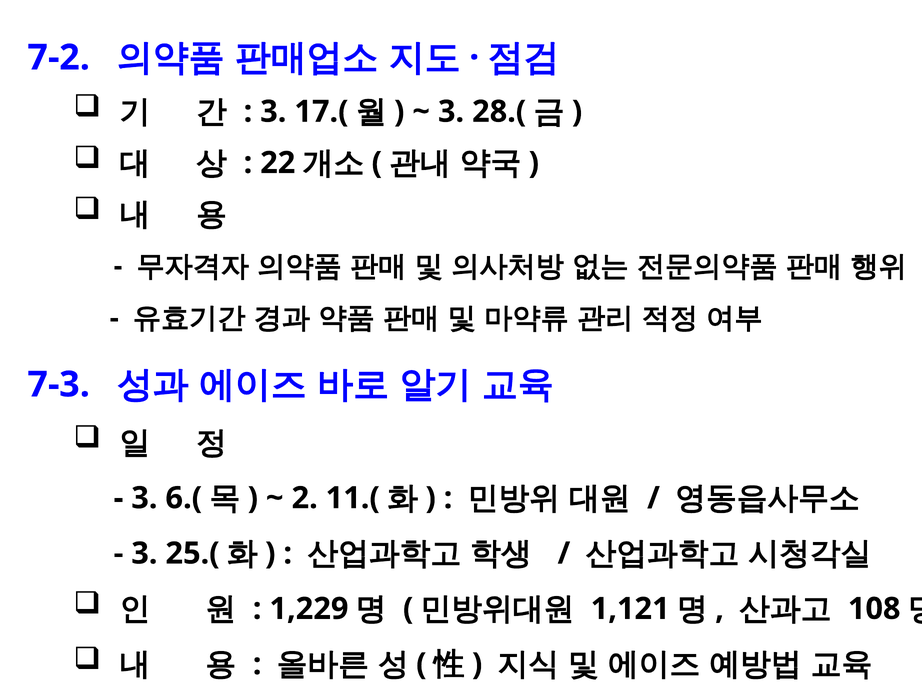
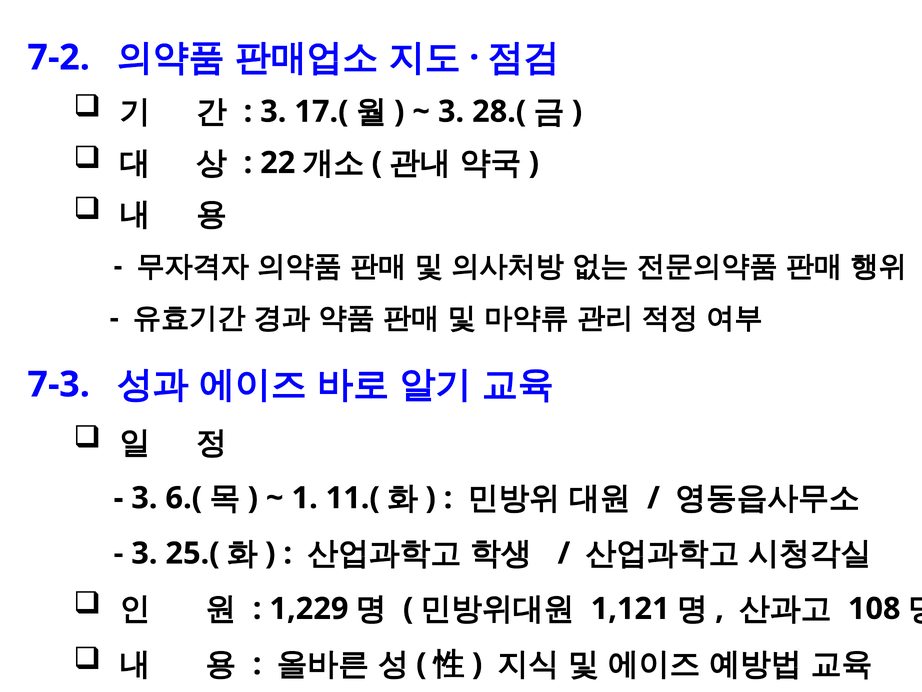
2: 2 -> 1
